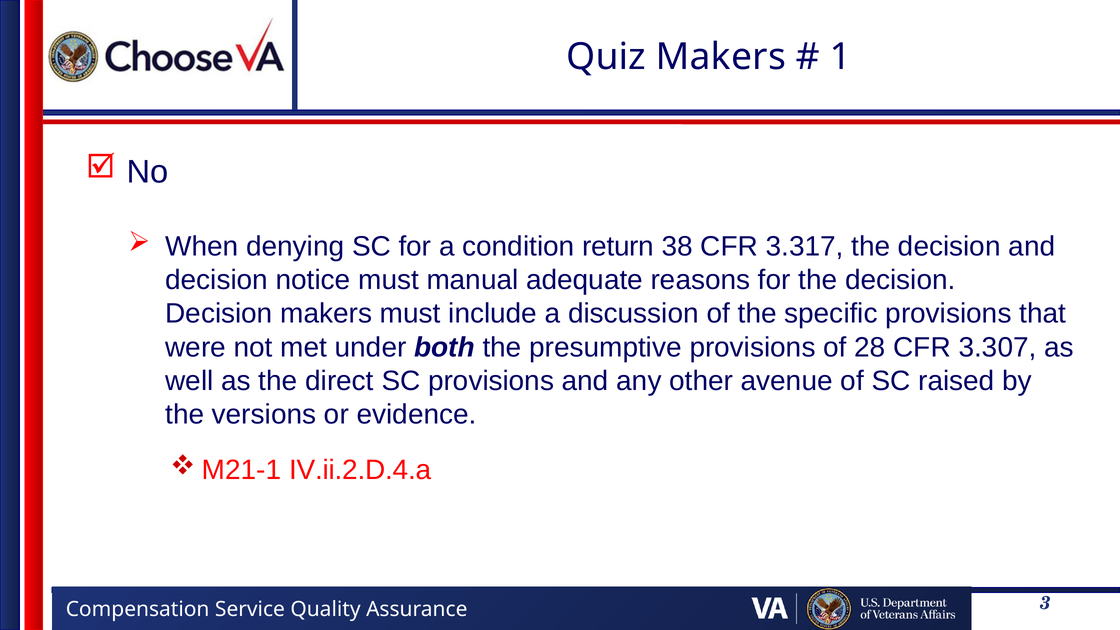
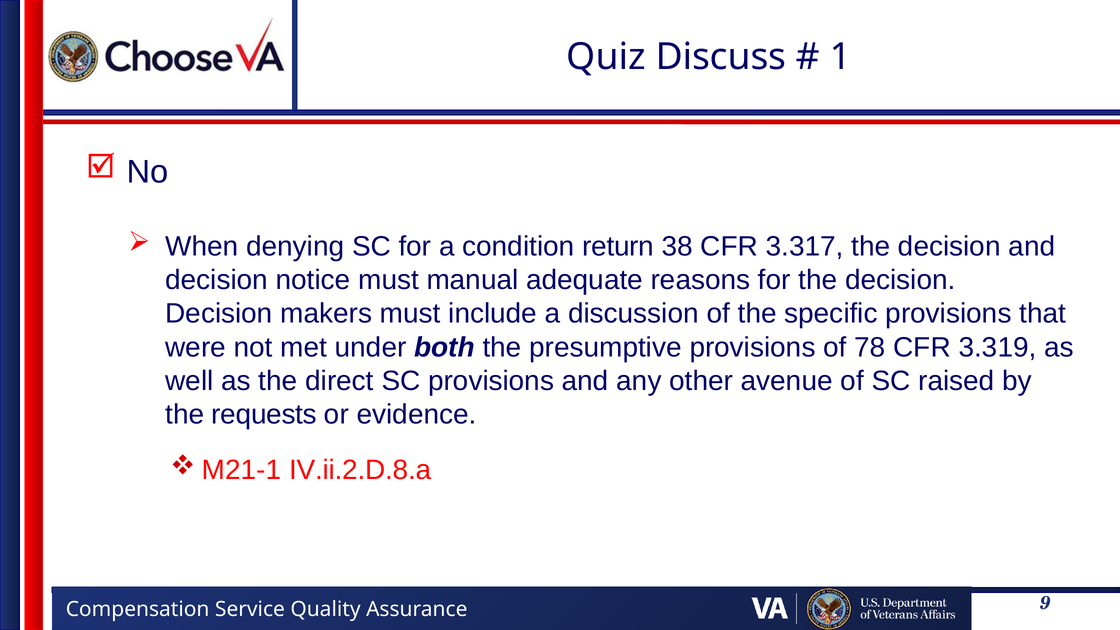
Quiz Makers: Makers -> Discuss
28: 28 -> 78
3.307: 3.307 -> 3.319
versions: versions -> requests
IV.ii.2.D.4.a: IV.ii.2.D.4.a -> IV.ii.2.D.8.a
3: 3 -> 9
